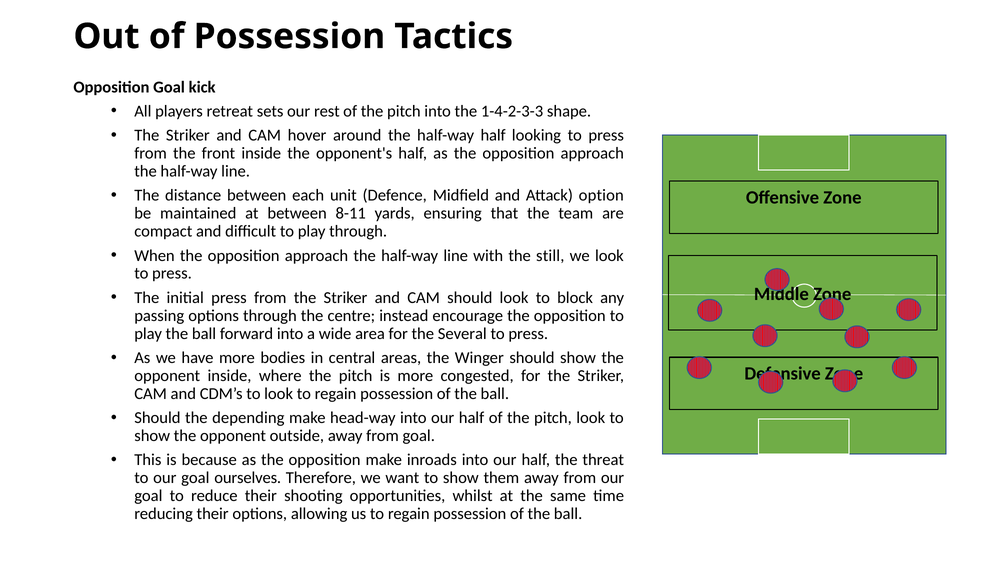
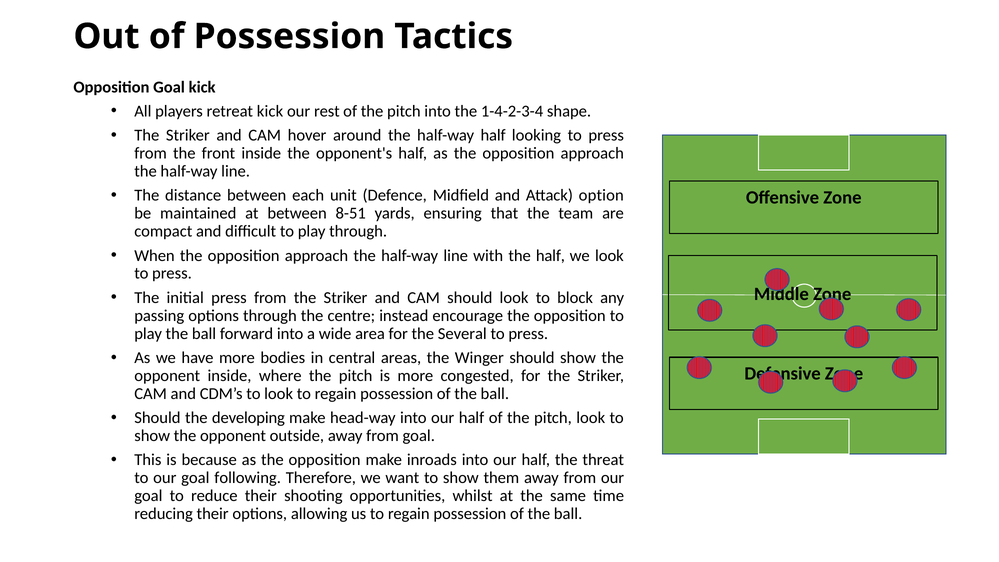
retreat sets: sets -> kick
1-4-2-3-3: 1-4-2-3-3 -> 1-4-2-3-4
8-11: 8-11 -> 8-51
the still: still -> half
depending: depending -> developing
ourselves: ourselves -> following
